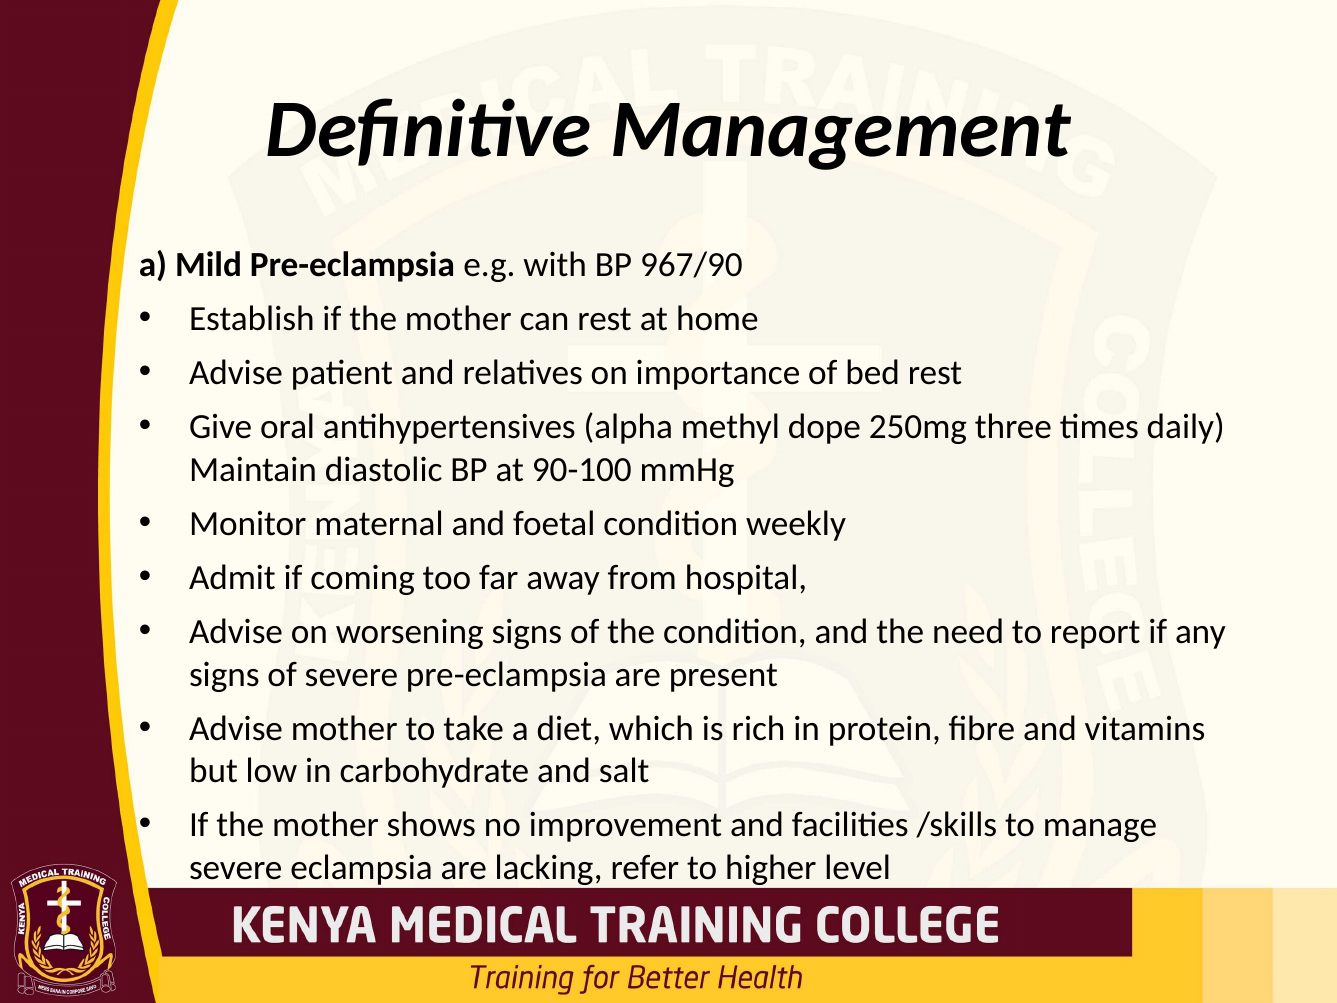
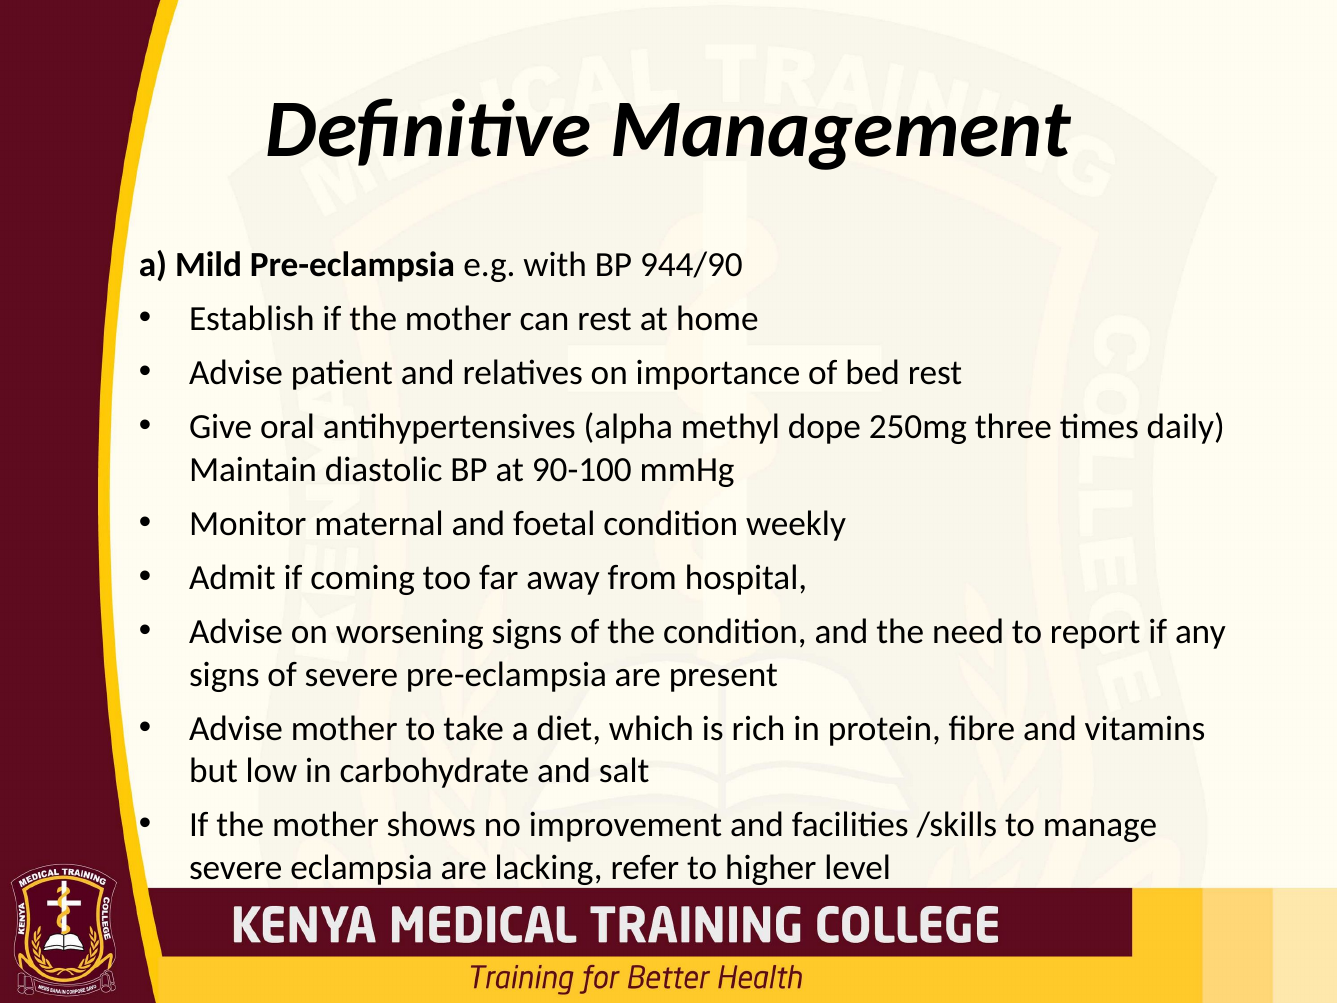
967/90: 967/90 -> 944/90
